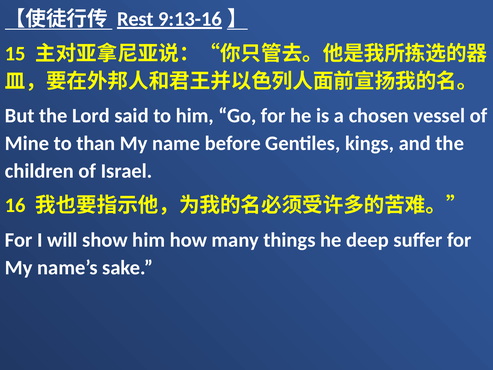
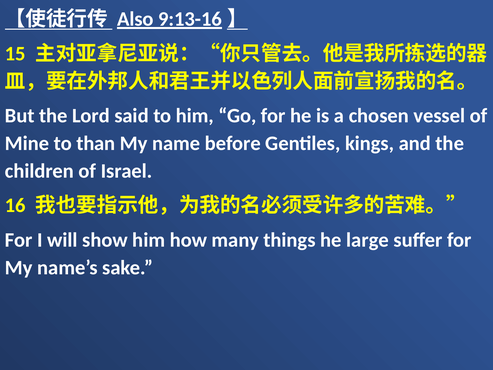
Rest: Rest -> Also
deep: deep -> large
